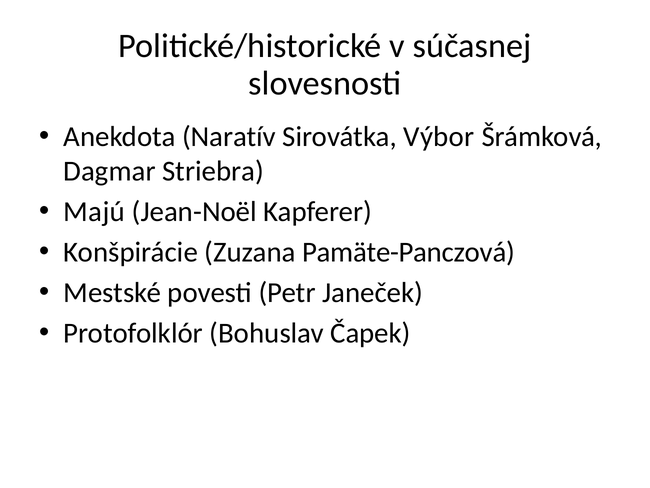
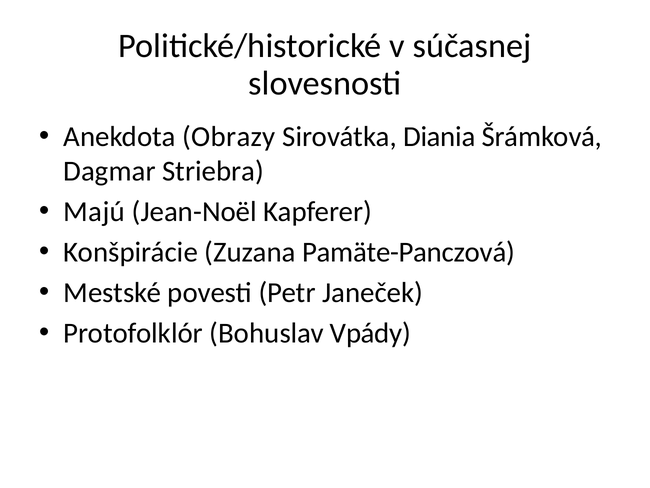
Naratív: Naratív -> Obrazy
Výbor: Výbor -> Diania
Čapek: Čapek -> Vpády
